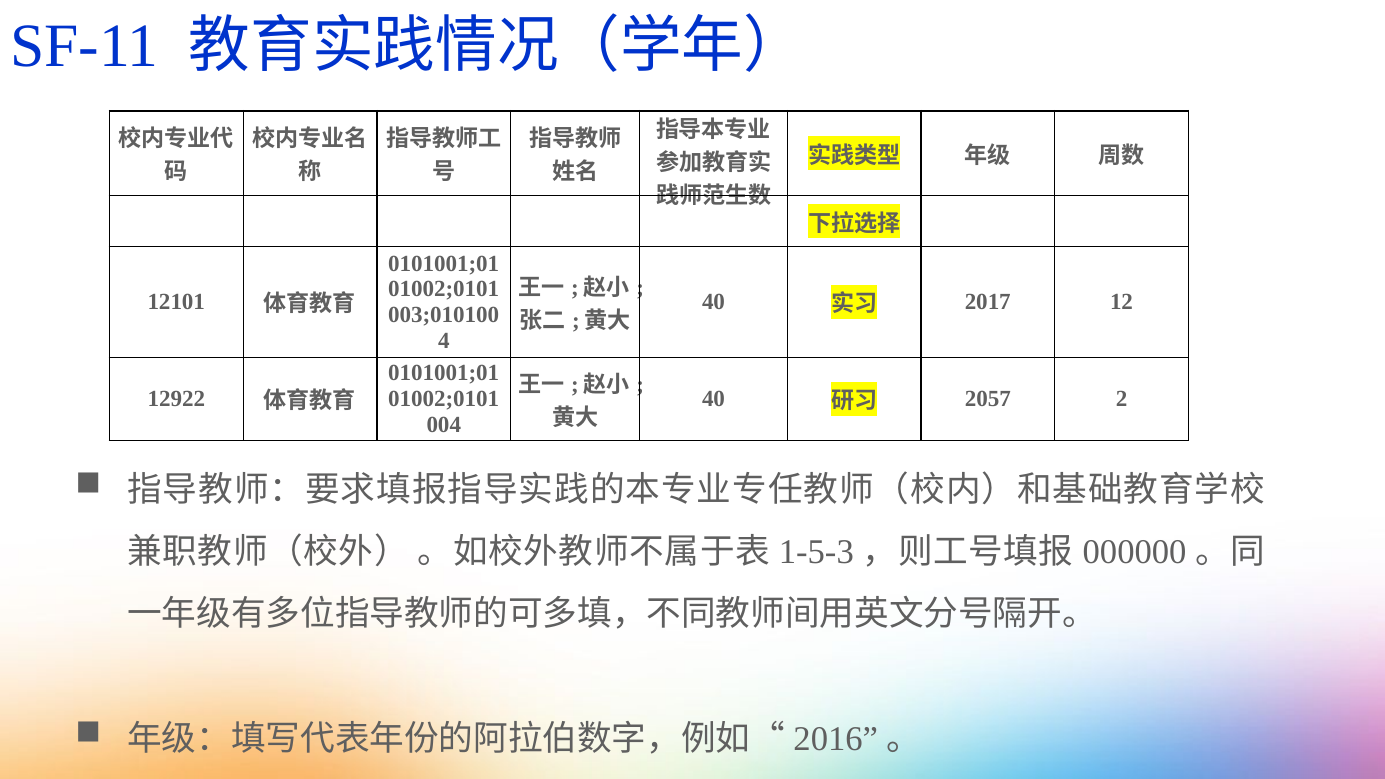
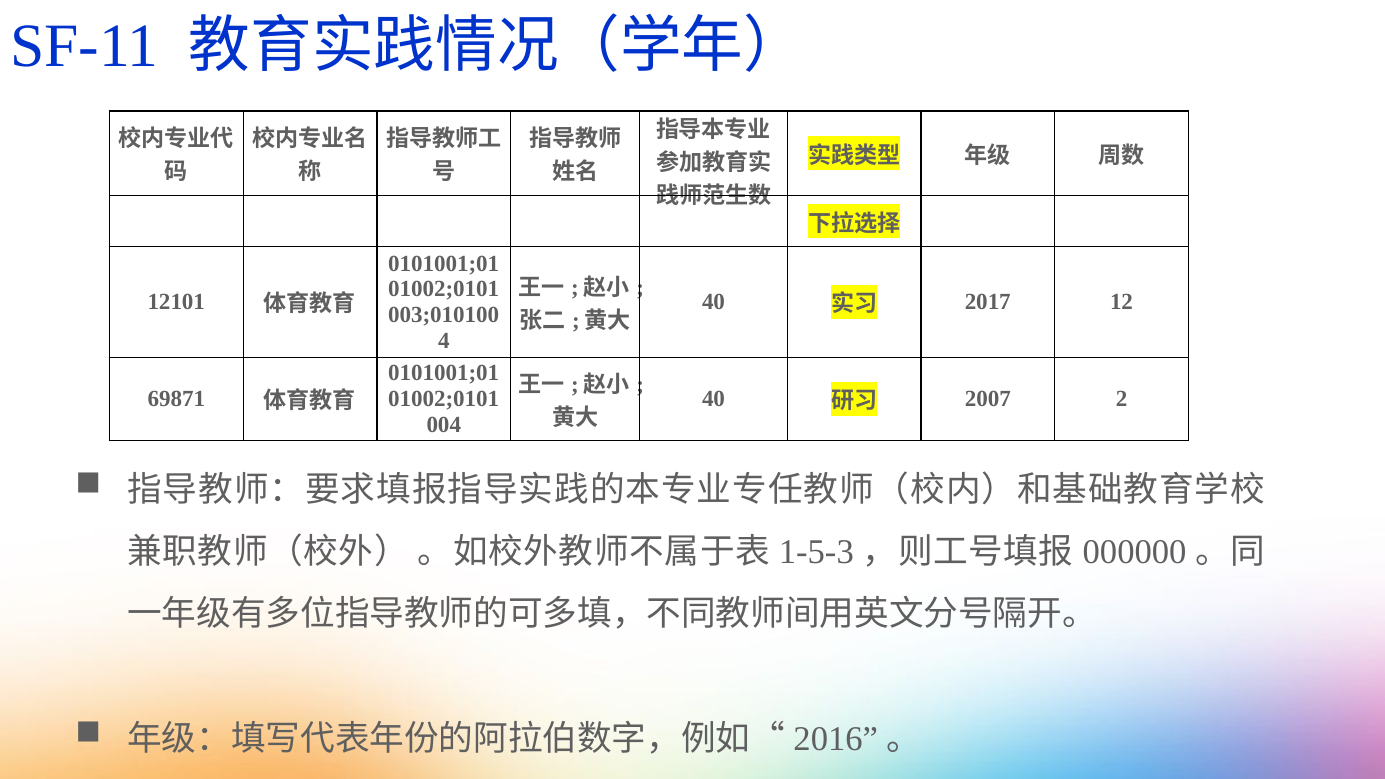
12922: 12922 -> 69871
2057: 2057 -> 2007
